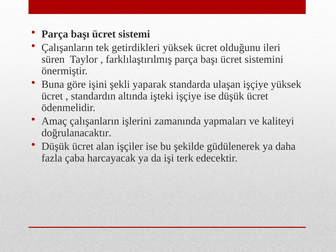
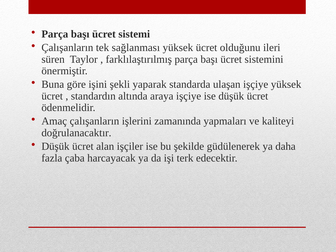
getirdikleri: getirdikleri -> sağlanması
işteki: işteki -> araya
